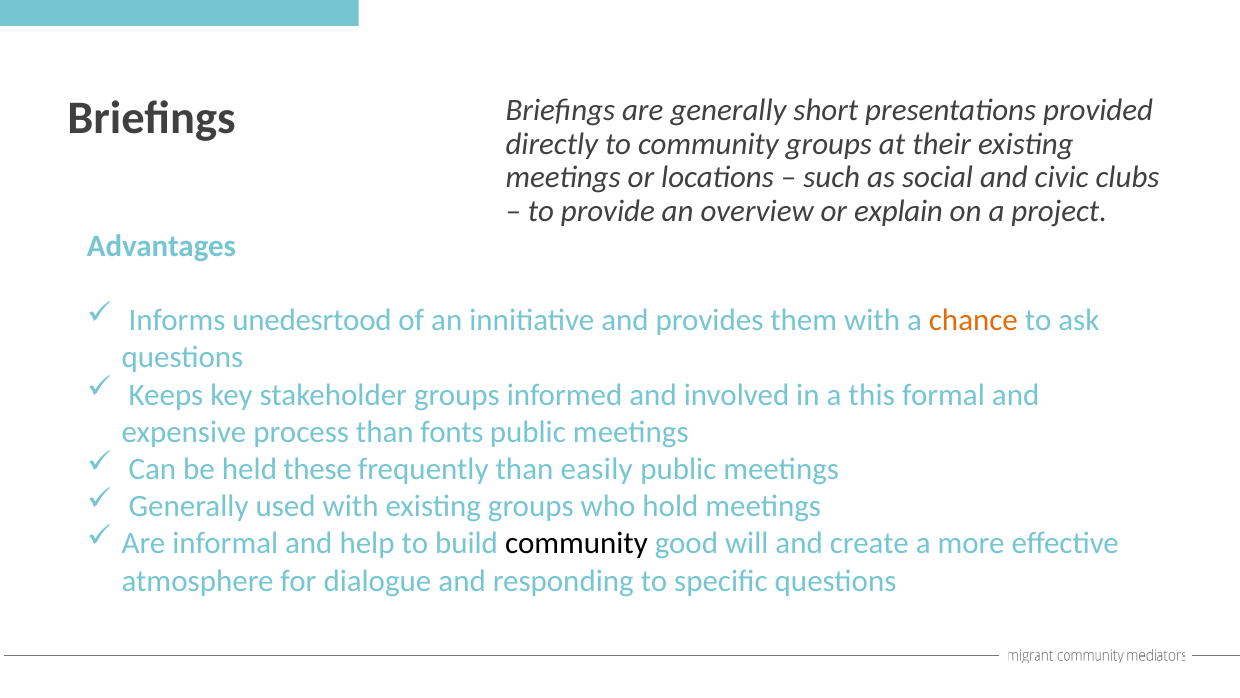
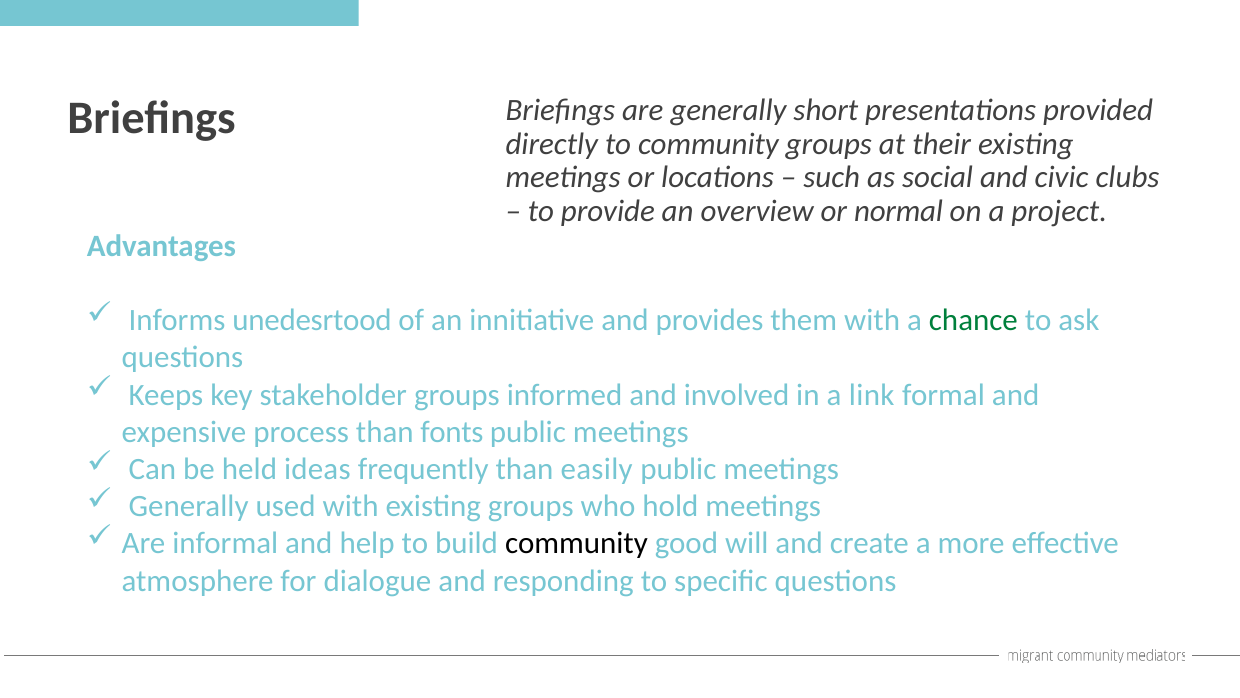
explain: explain -> normal
chance colour: orange -> green
this: this -> link
these: these -> ideas
